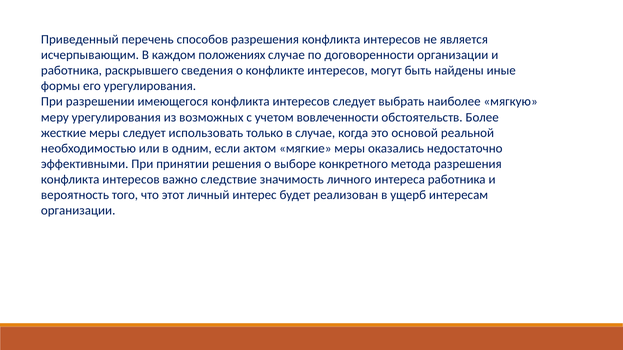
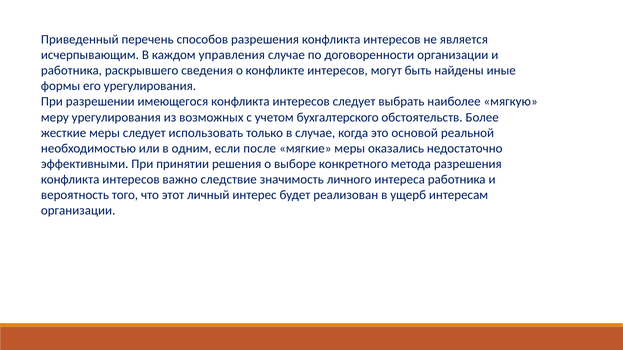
положениях: положениях -> управления
вовлеченности: вовлеченности -> бухгалтерского
актом: актом -> после
